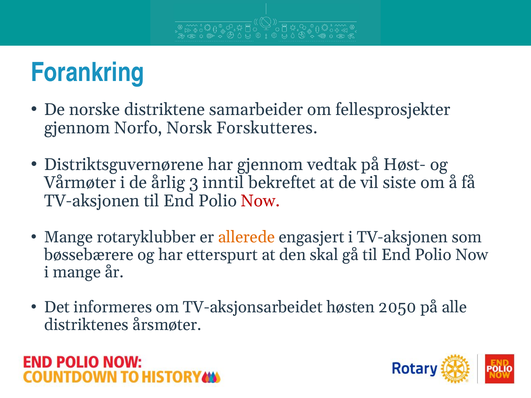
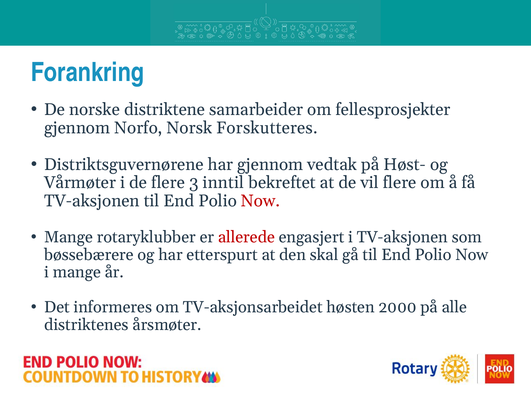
de årlig: årlig -> flere
vil siste: siste -> flere
allerede colour: orange -> red
2050: 2050 -> 2000
